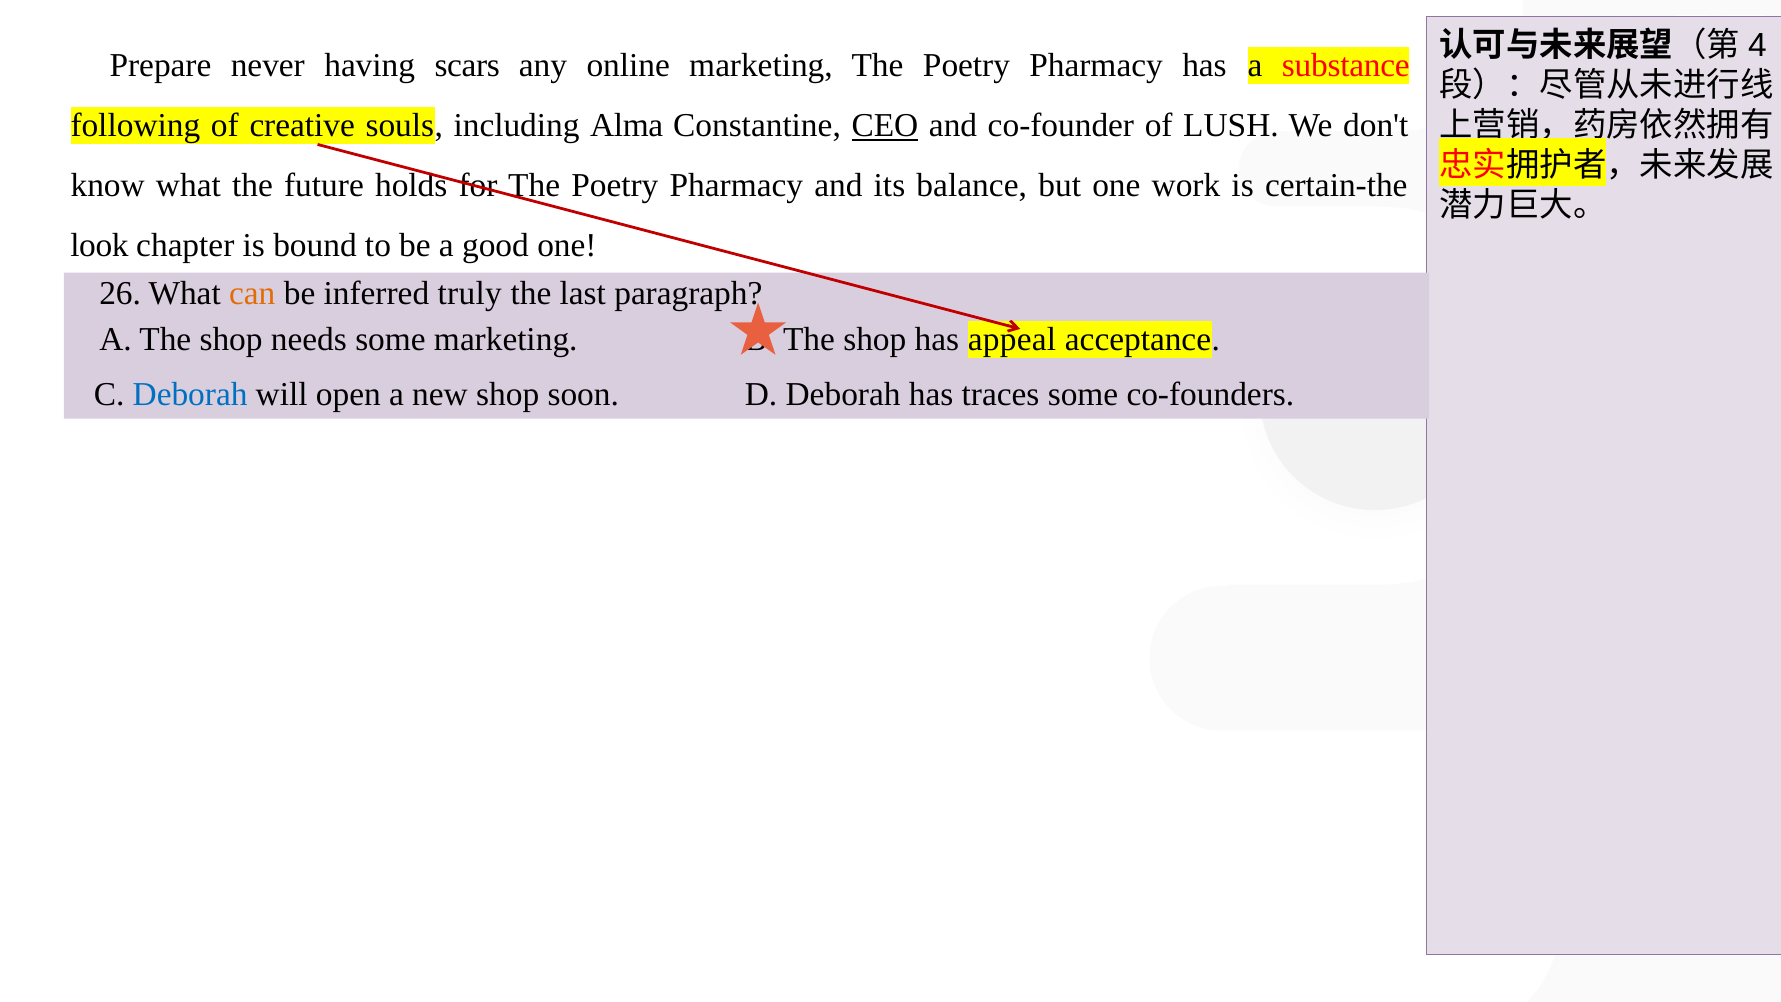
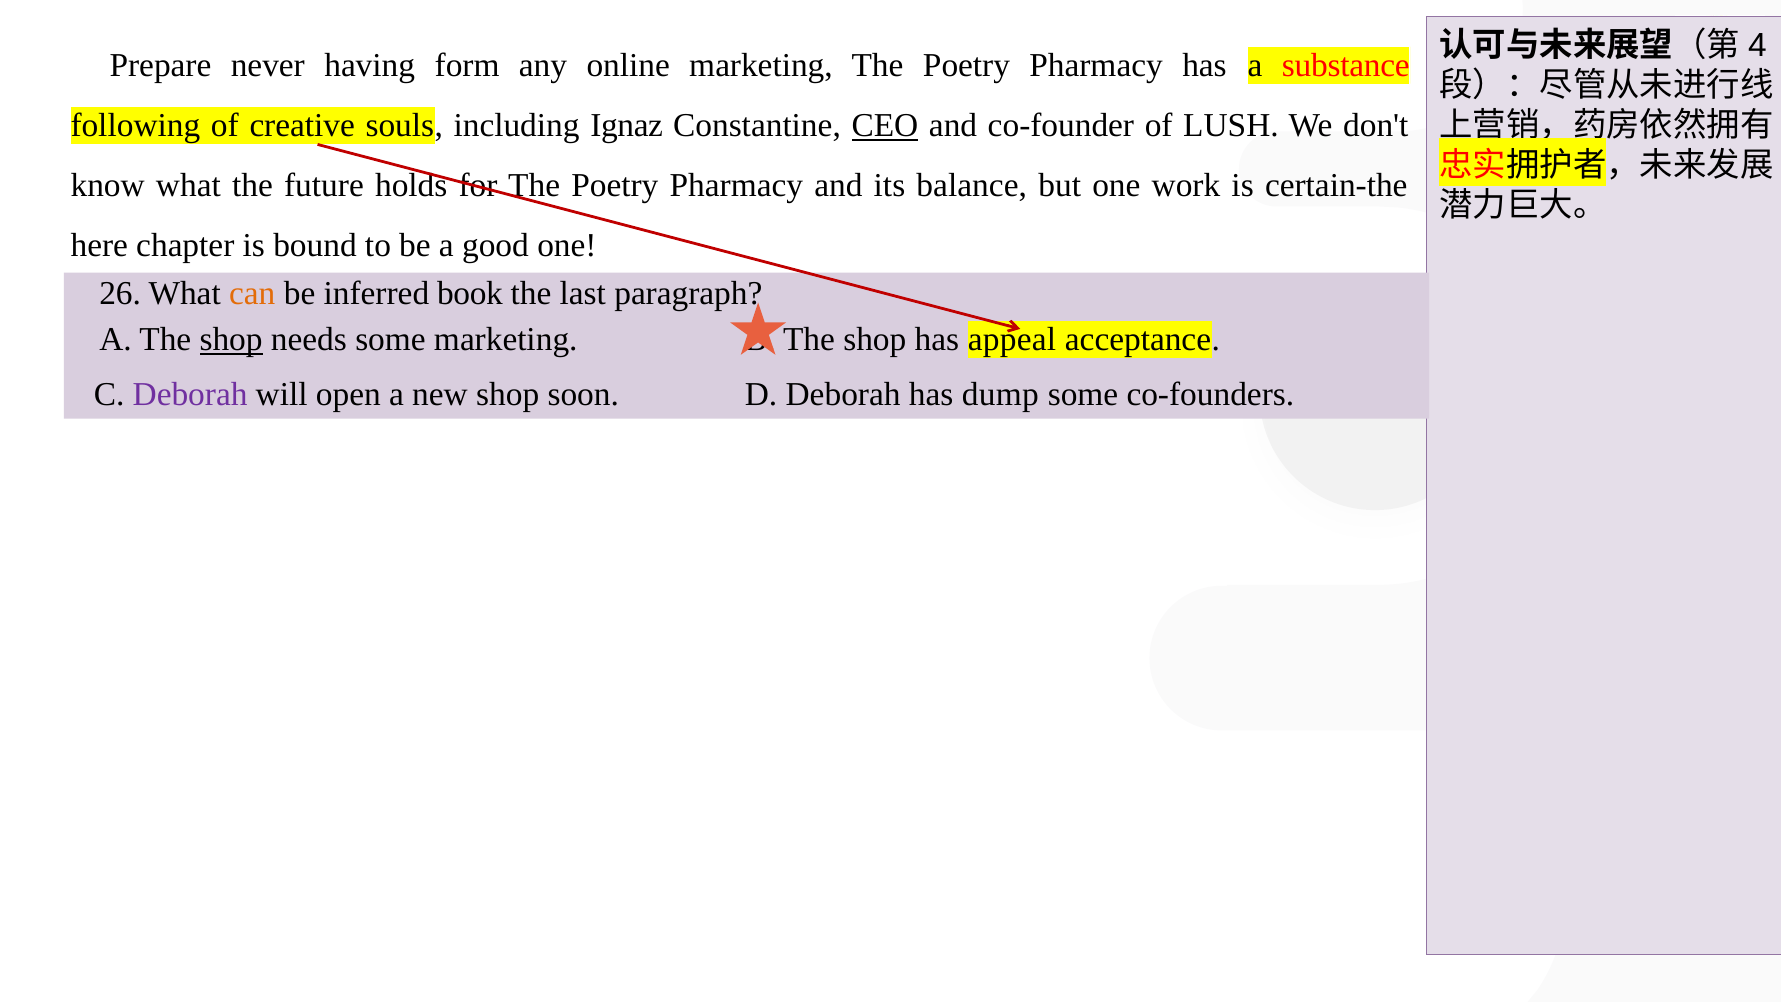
scars: scars -> form
Alma: Alma -> Ignaz
look: look -> here
truly: truly -> book
shop at (231, 339) underline: none -> present
Deborah at (190, 394) colour: blue -> purple
traces: traces -> dump
